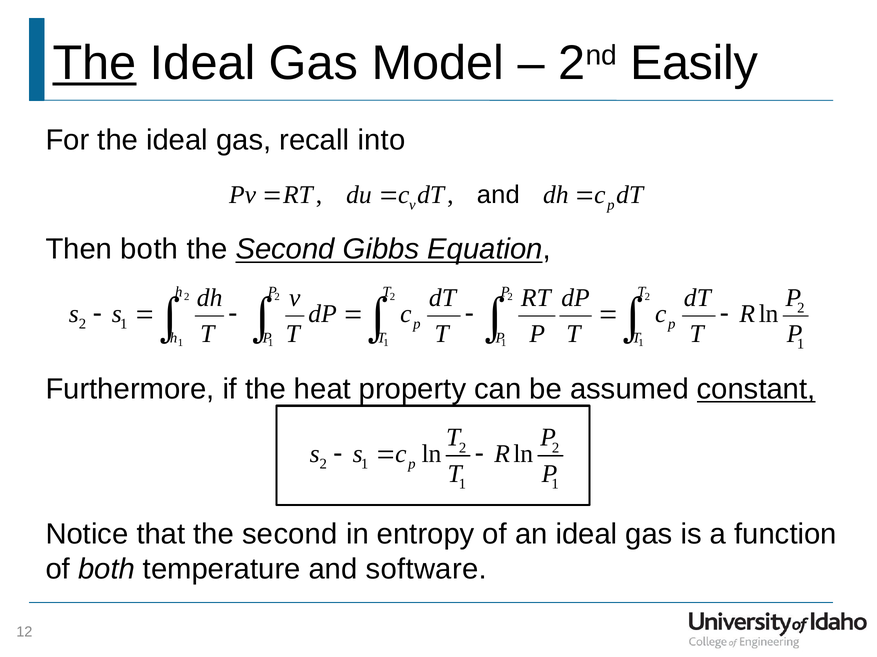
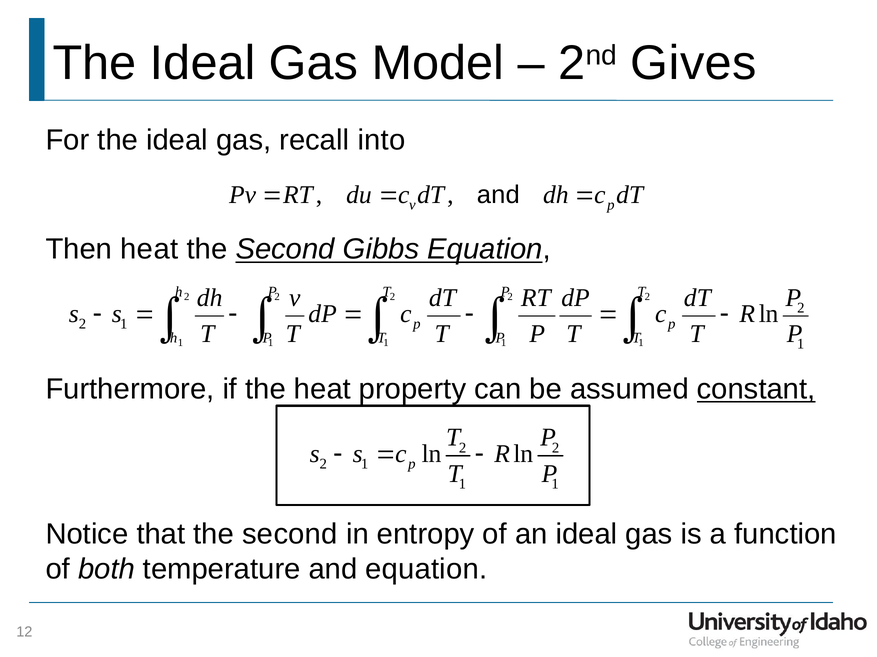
The at (95, 63) underline: present -> none
Easily: Easily -> Gives
Then both: both -> heat
and software: software -> equation
